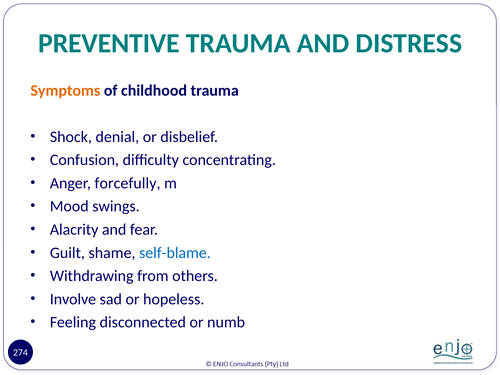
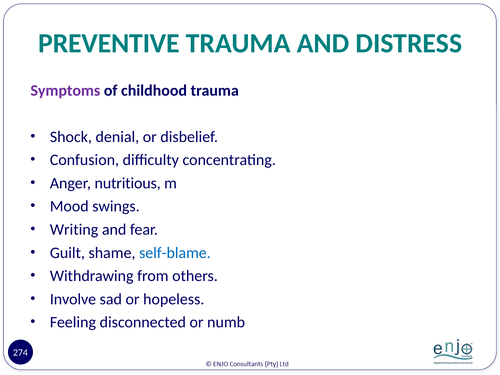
Symptoms colour: orange -> purple
forcefully: forcefully -> nutritious
Alacrity: Alacrity -> Writing
